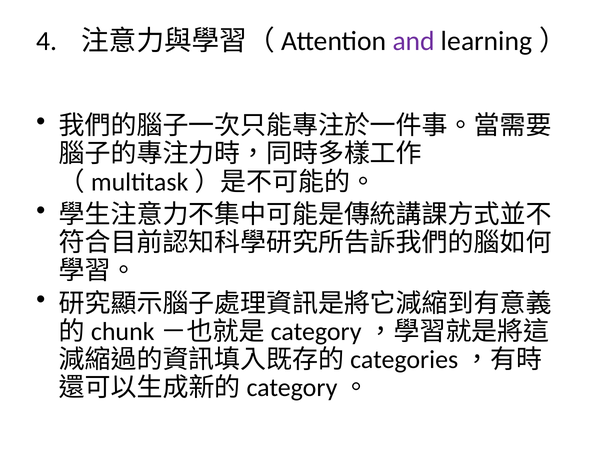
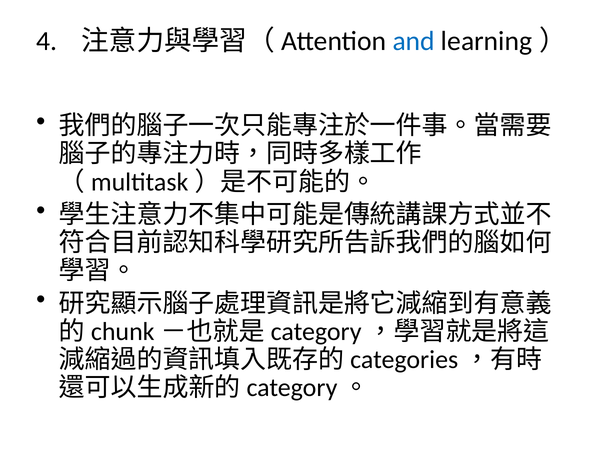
and colour: purple -> blue
